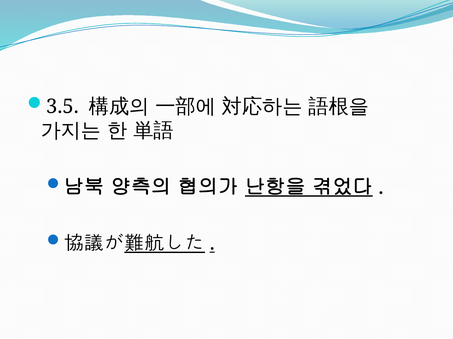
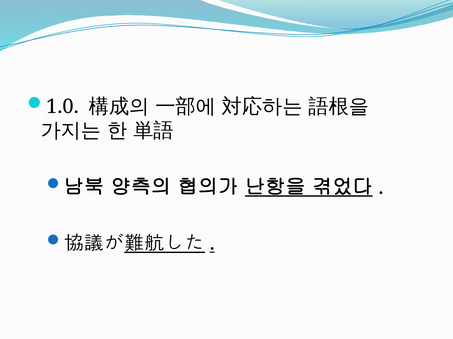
3.5: 3.5 -> 1.0
